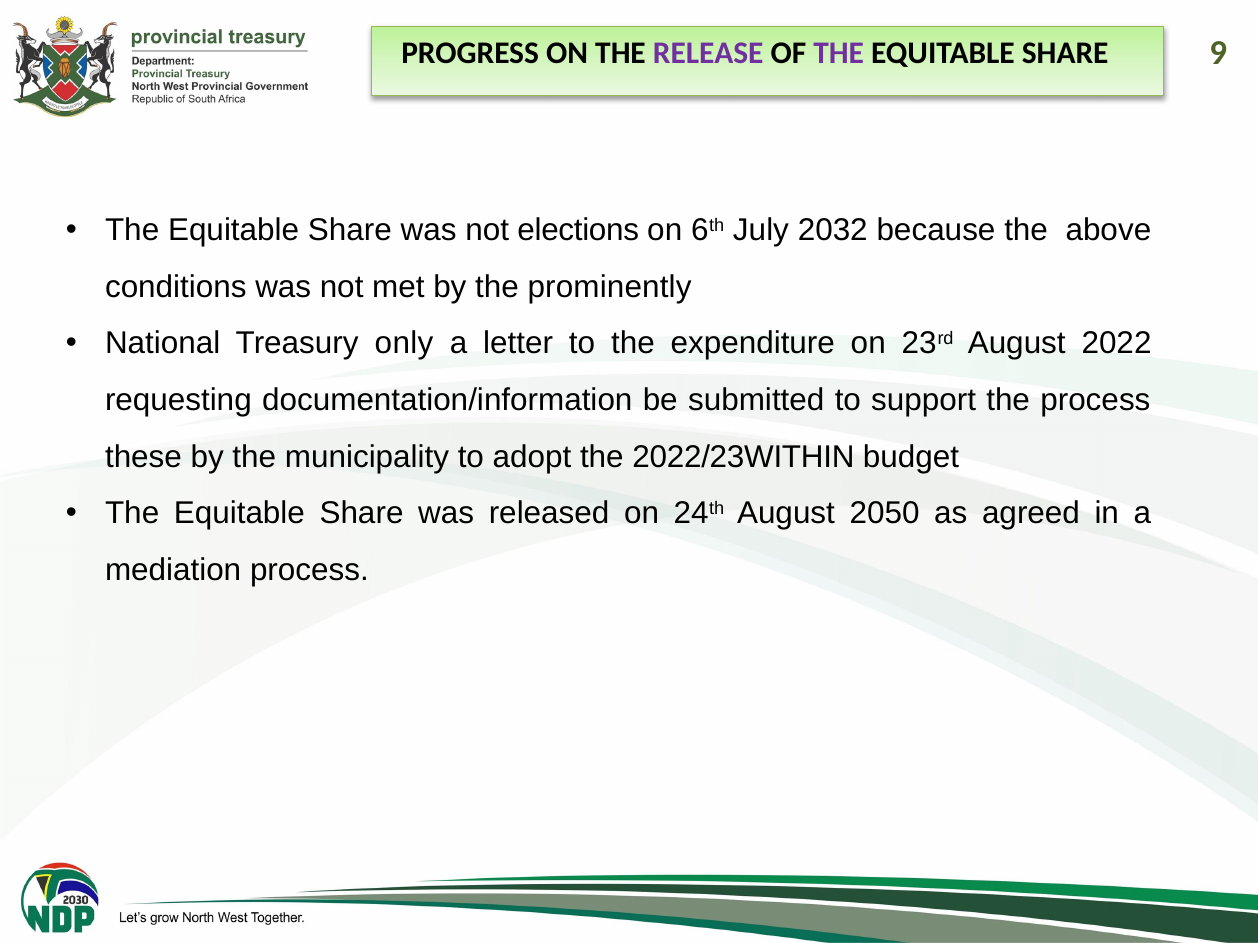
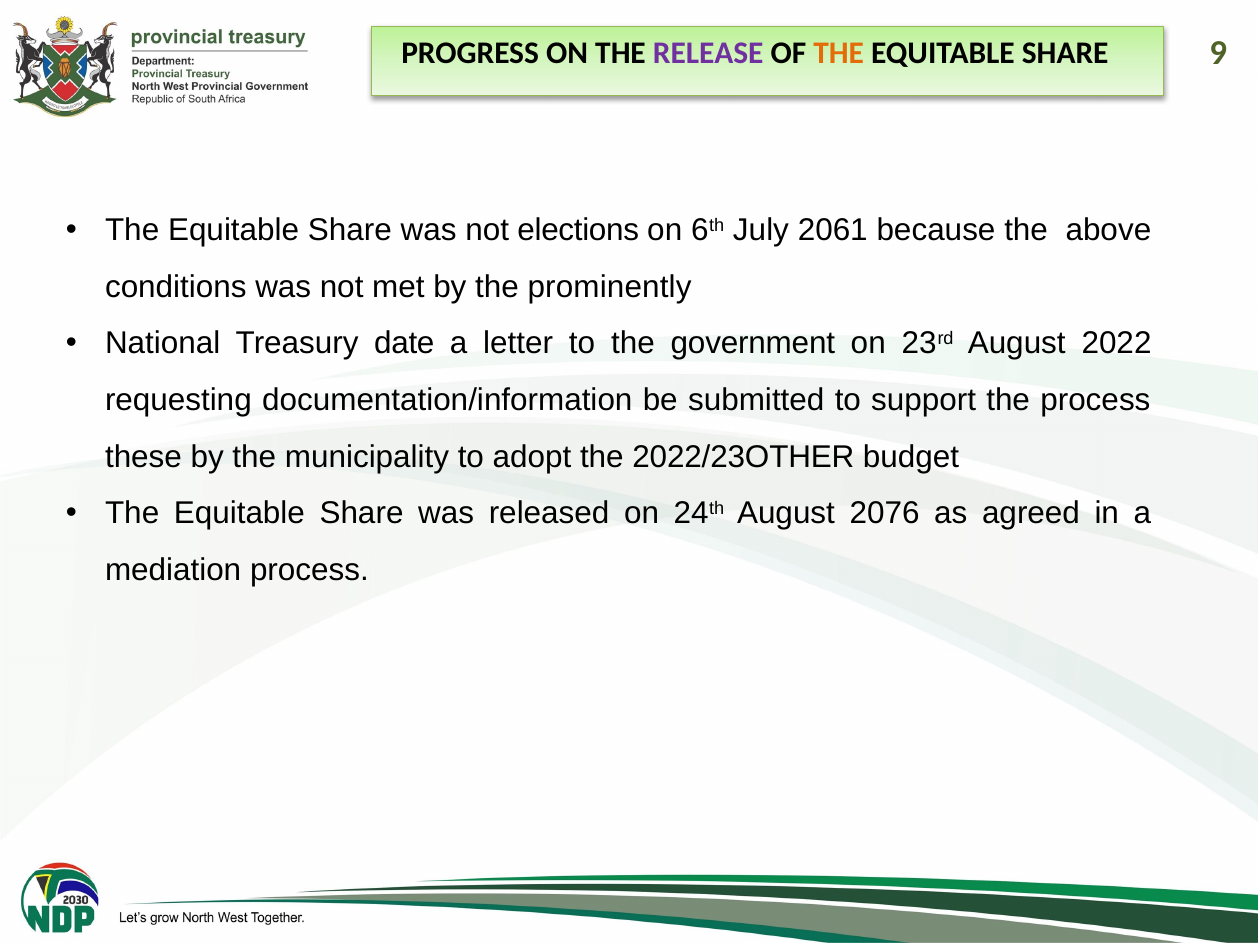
THE at (839, 54) colour: purple -> orange
2032: 2032 -> 2061
only: only -> date
expenditure: expenditure -> government
2022/23WITHIN: 2022/23WITHIN -> 2022/23OTHER
2050: 2050 -> 2076
